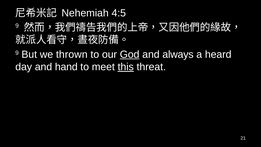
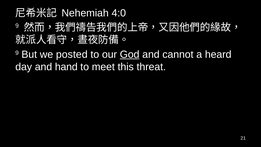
4:5: 4:5 -> 4:0
thrown: thrown -> posted
always: always -> cannot
this underline: present -> none
